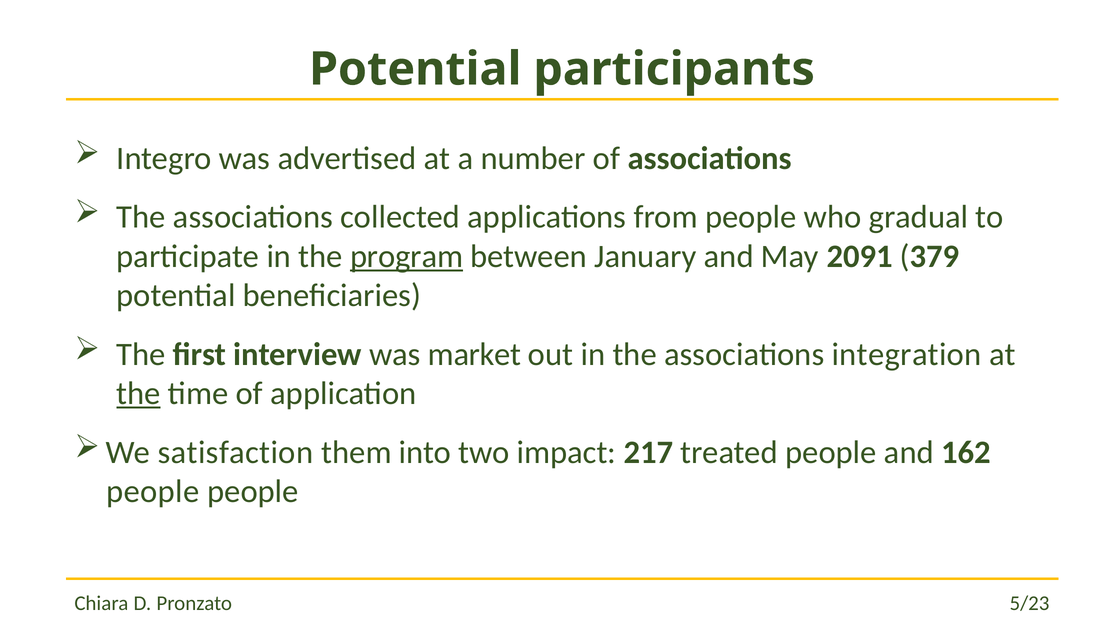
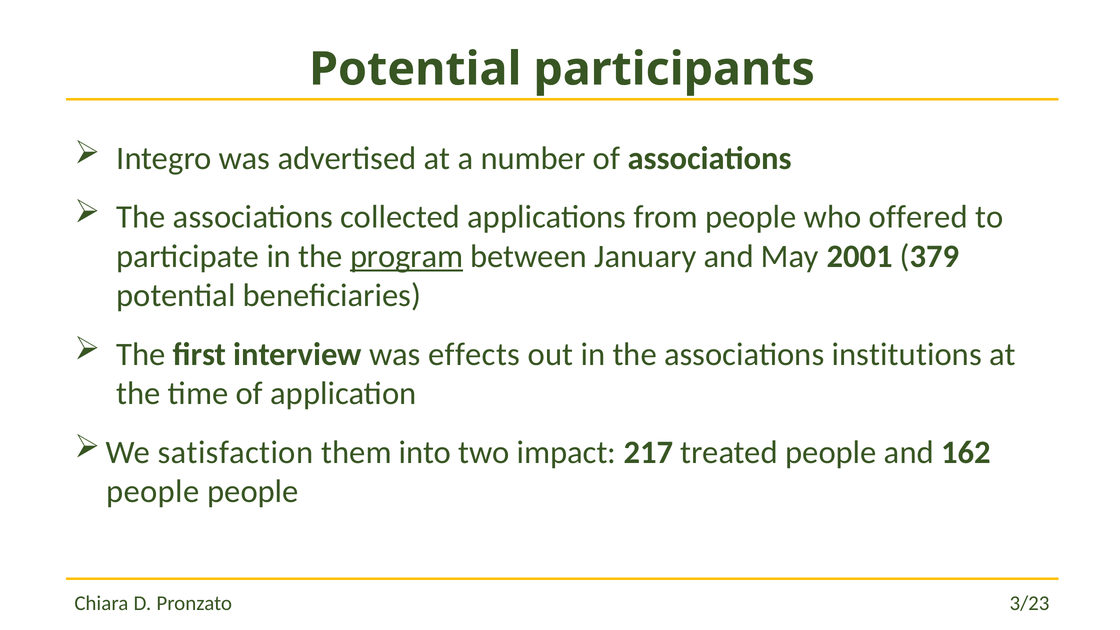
gradual: gradual -> offered
2091: 2091 -> 2001
market: market -> effects
integration: integration -> institutions
the at (139, 394) underline: present -> none
5/23: 5/23 -> 3/23
